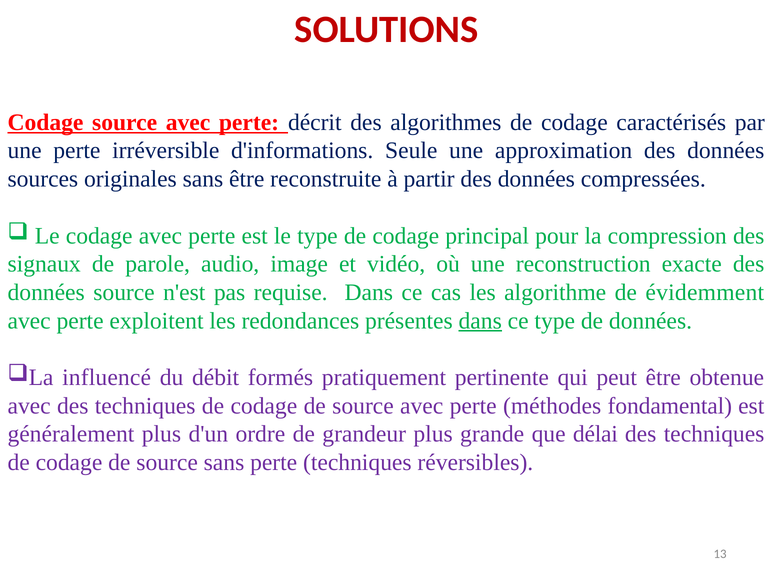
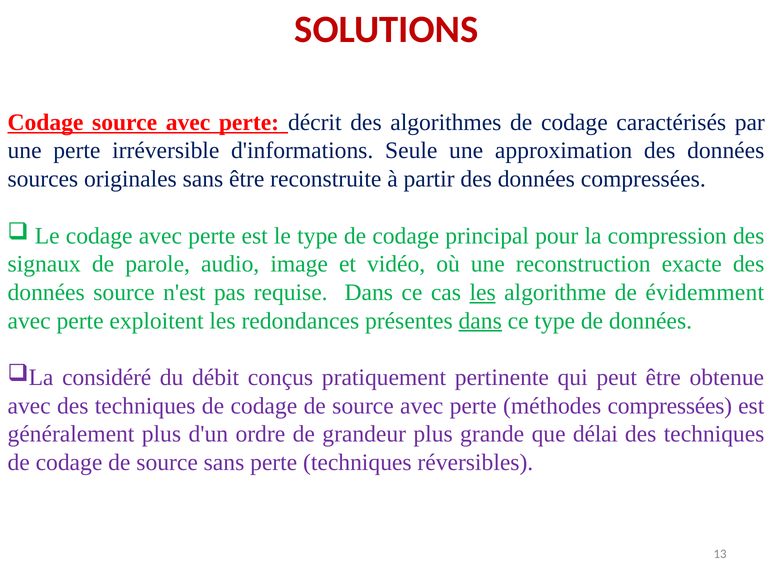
les at (483, 292) underline: none -> present
influencé: influencé -> considéré
formés: formés -> conçus
méthodes fondamental: fondamental -> compressées
